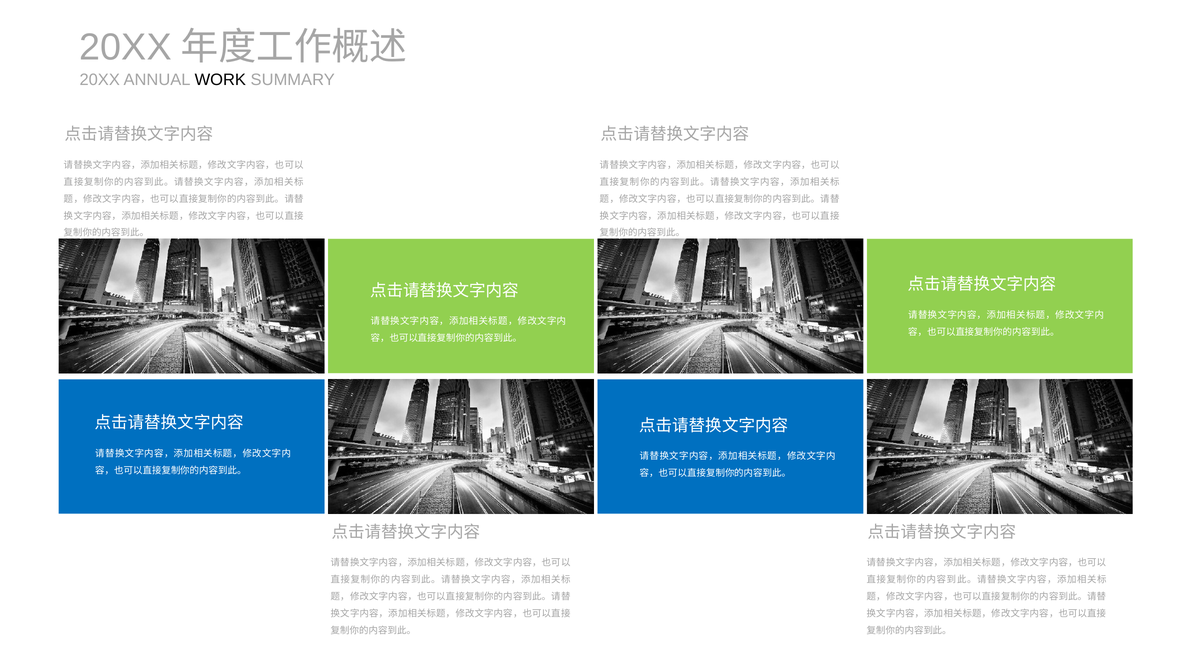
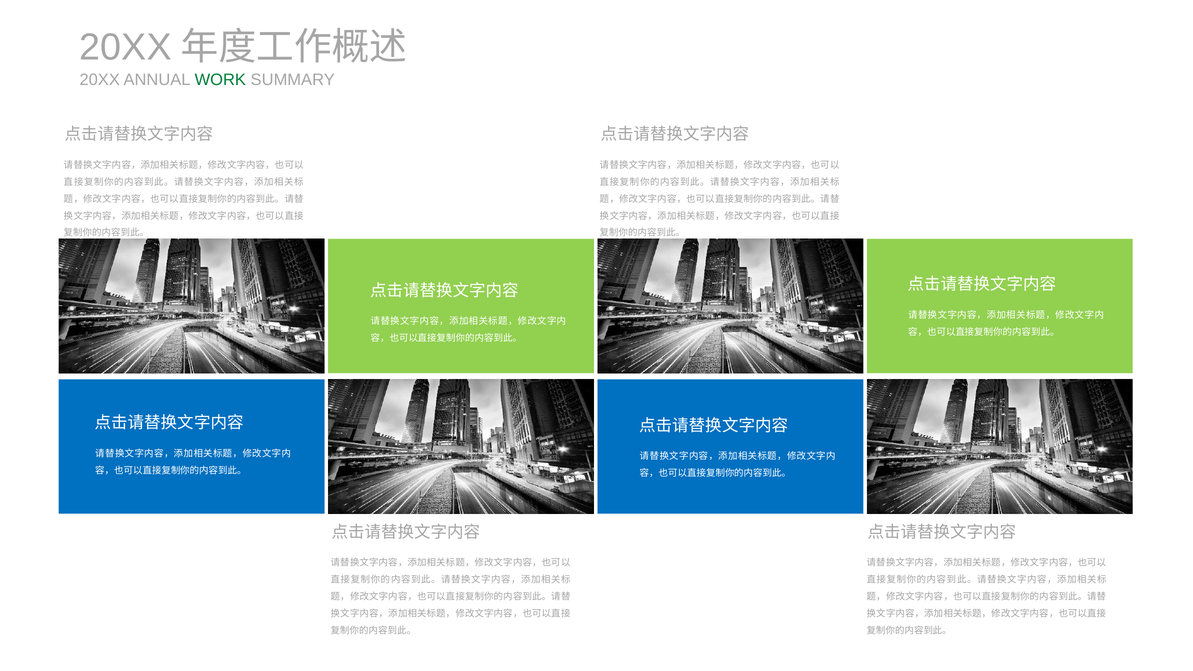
WORK colour: black -> green
